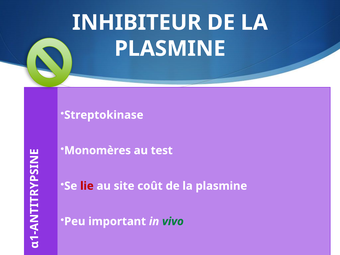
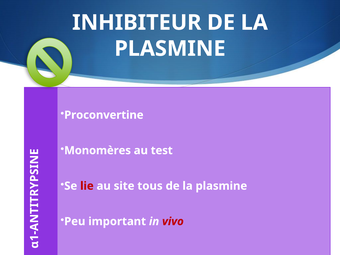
Streptokinase: Streptokinase -> Proconvertine
coût: coût -> tous
vivo colour: green -> red
